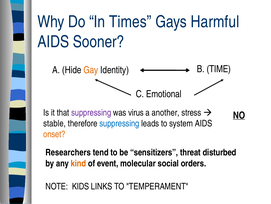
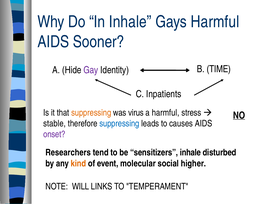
In Times: Times -> Inhale
Gay colour: orange -> purple
Emotional: Emotional -> Inpatients
suppressing at (91, 112) colour: purple -> orange
a another: another -> harmful
system: system -> causes
onset colour: orange -> purple
sensitizers threat: threat -> inhale
orders: orders -> higher
KIDS: KIDS -> WILL
